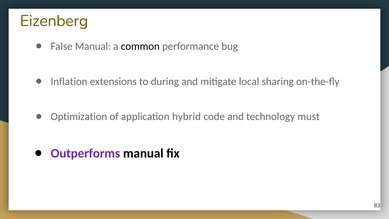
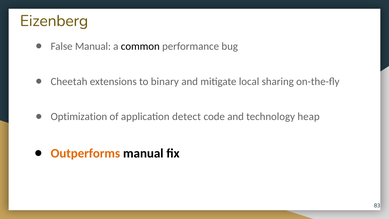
Inflation: Inflation -> Cheetah
during: during -> binary
hybrid: hybrid -> detect
must: must -> heap
Outperforms colour: purple -> orange
